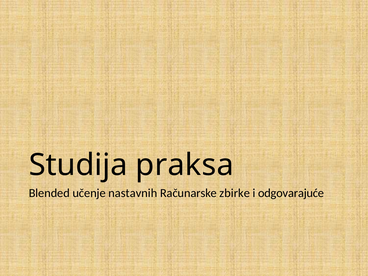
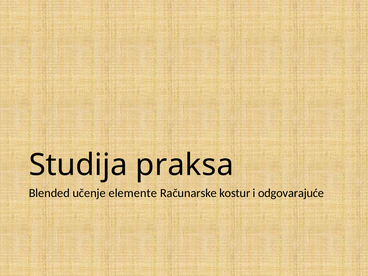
nastavnih: nastavnih -> elemente
zbirke: zbirke -> kostur
